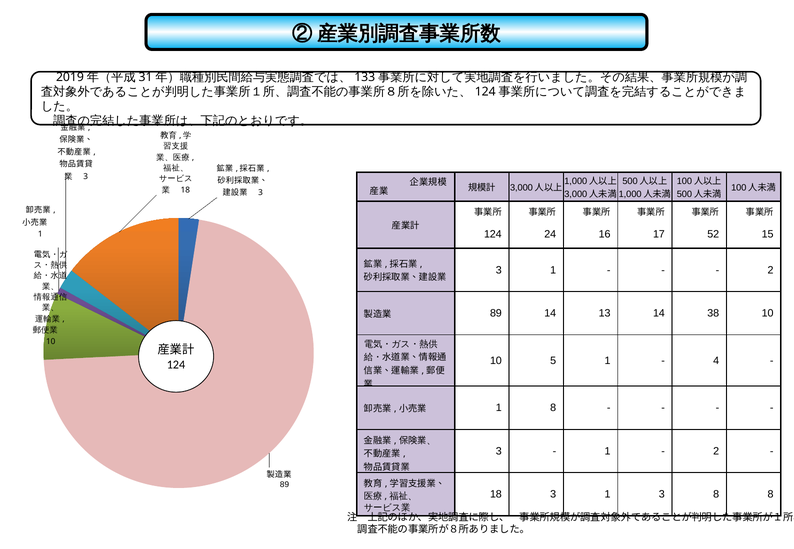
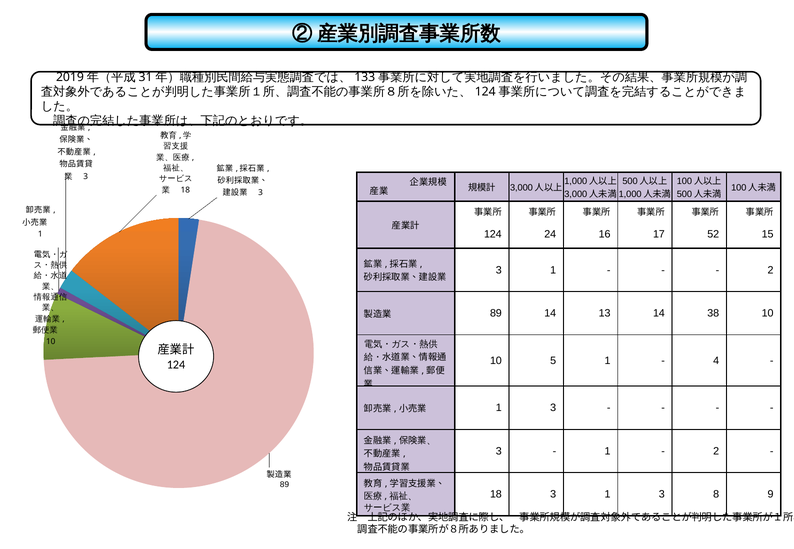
8 at (553, 408): 8 -> 3
8 8: 8 -> 9
